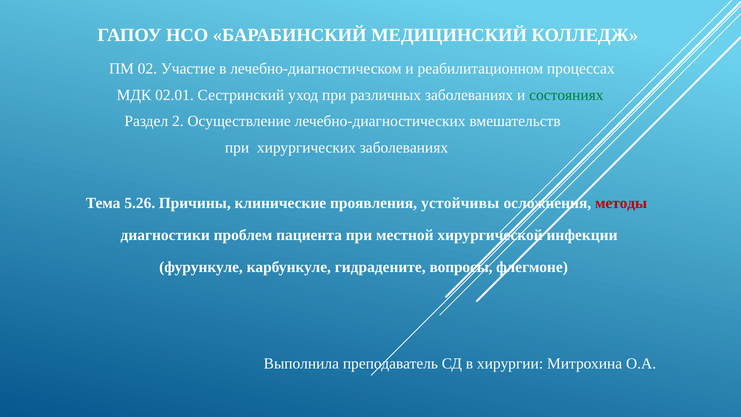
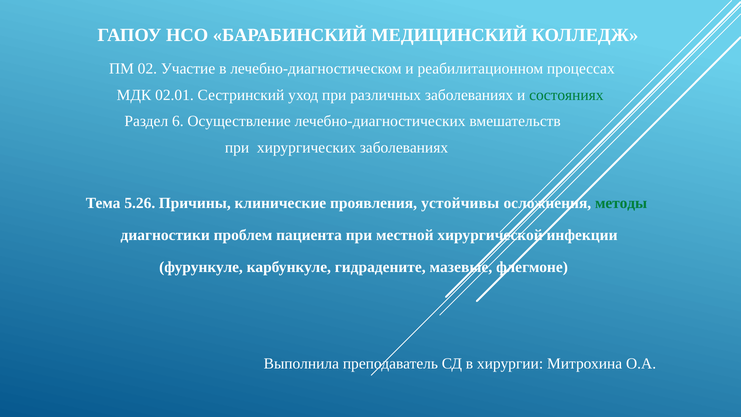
2: 2 -> 6
методы colour: red -> green
вопросы: вопросы -> мазевые
